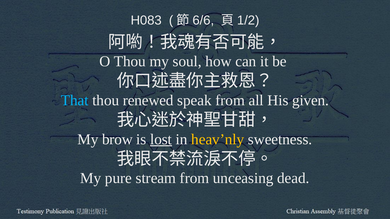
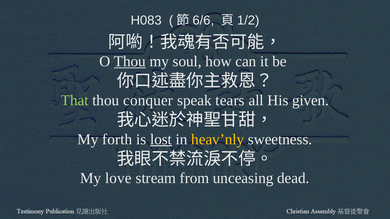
Thou at (130, 61) underline: none -> present
That colour: light blue -> light green
renewed: renewed -> conquer
speak from: from -> tears
brow: brow -> forth
pure: pure -> love
